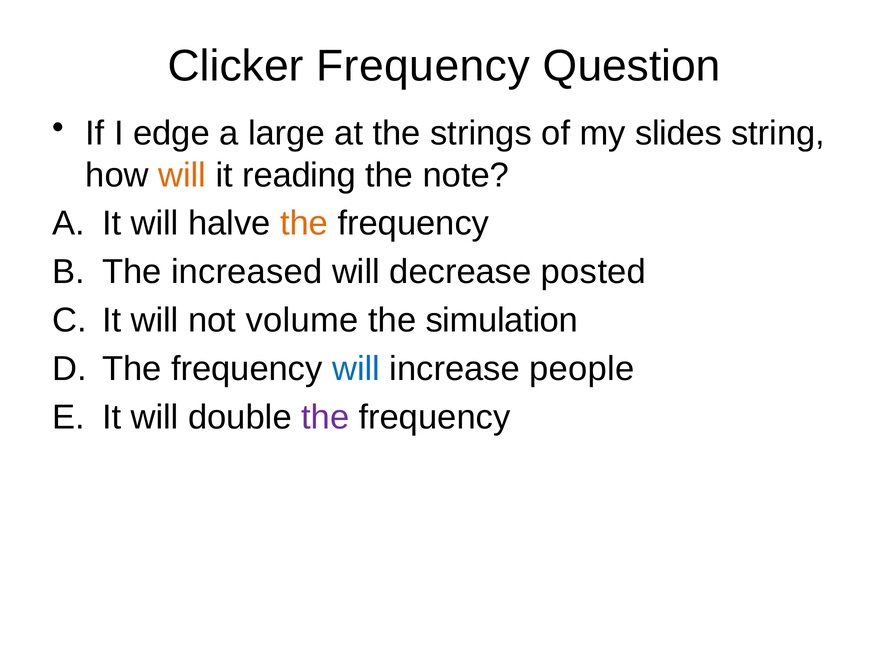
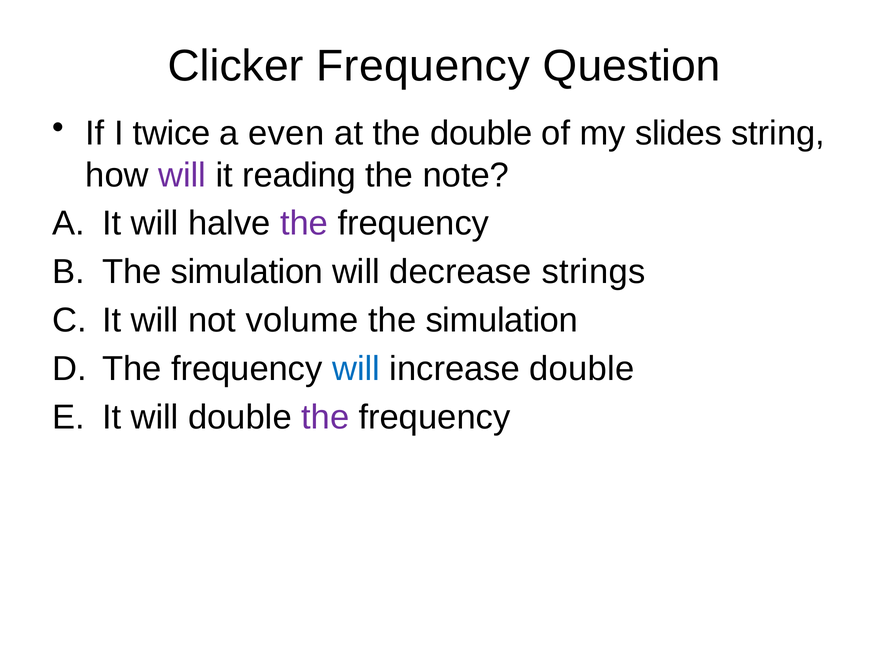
edge: edge -> twice
large: large -> even
the strings: strings -> double
will at (182, 175) colour: orange -> purple
the at (304, 223) colour: orange -> purple
increased at (247, 272): increased -> simulation
posted: posted -> strings
increase people: people -> double
